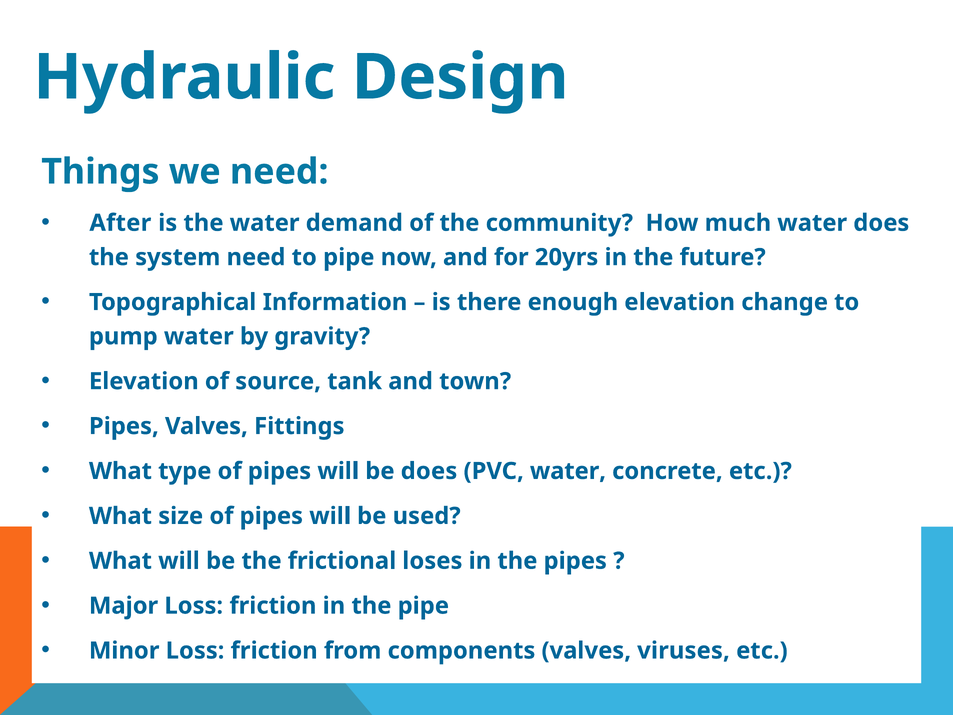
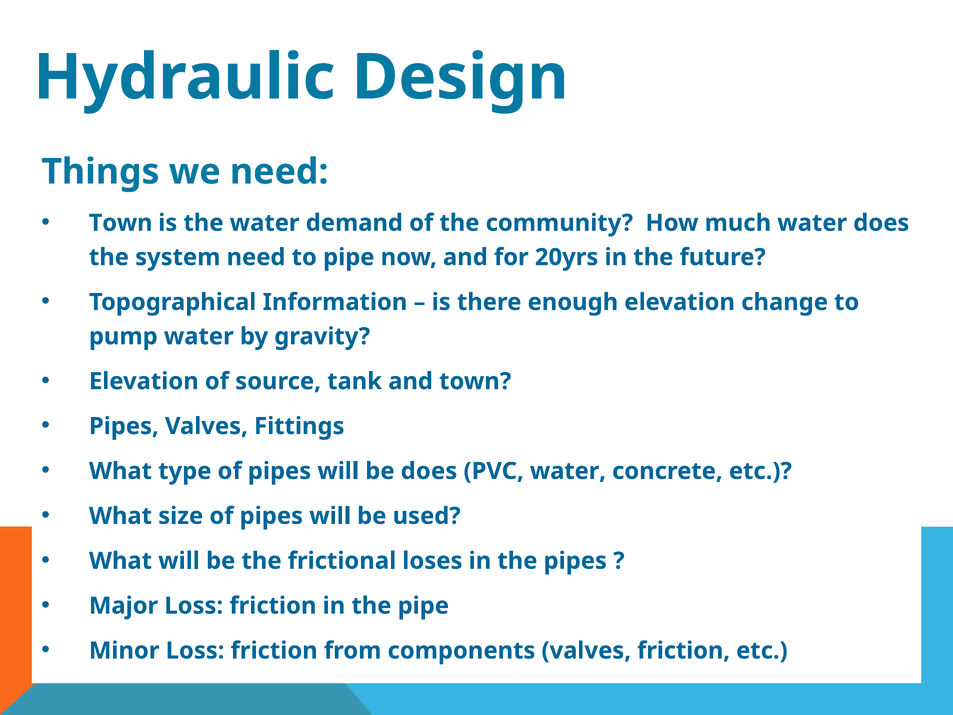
After at (120, 223): After -> Town
valves viruses: viruses -> friction
